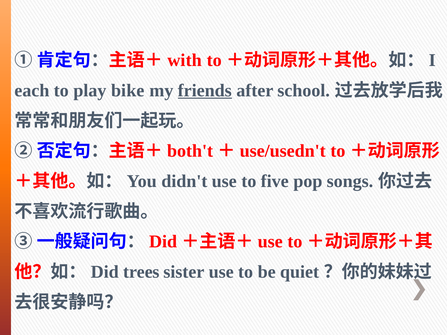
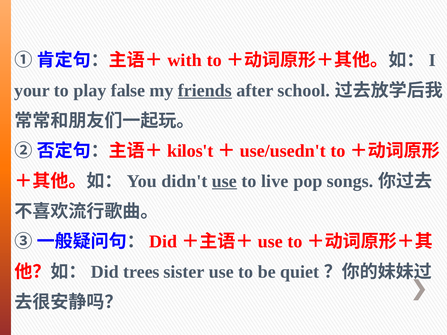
each: each -> your
bike: bike -> false
both't: both't -> kilos't
use at (224, 181) underline: none -> present
five: five -> live
